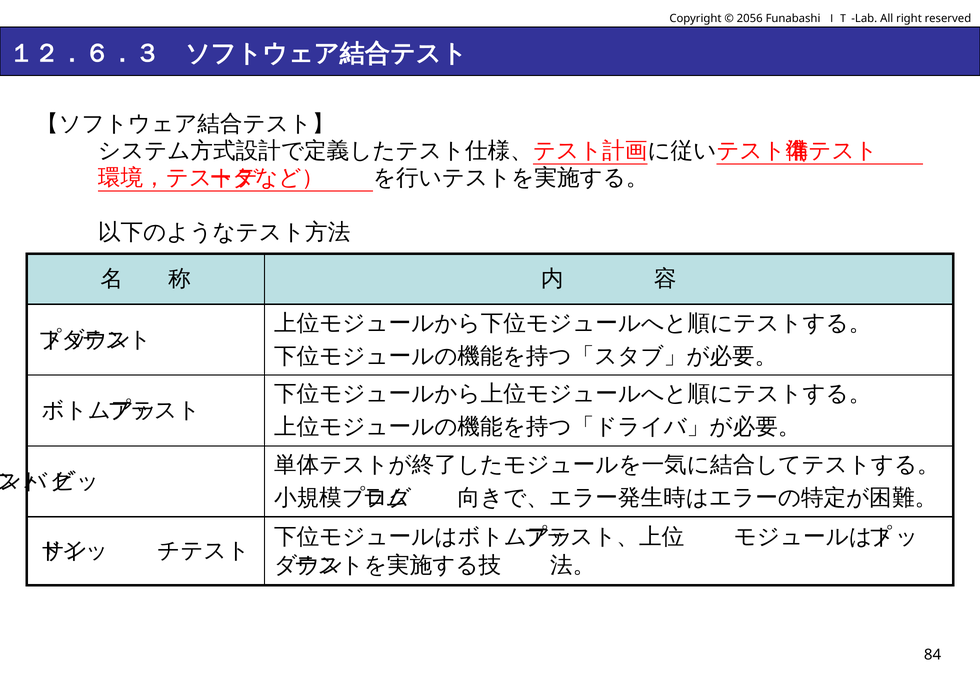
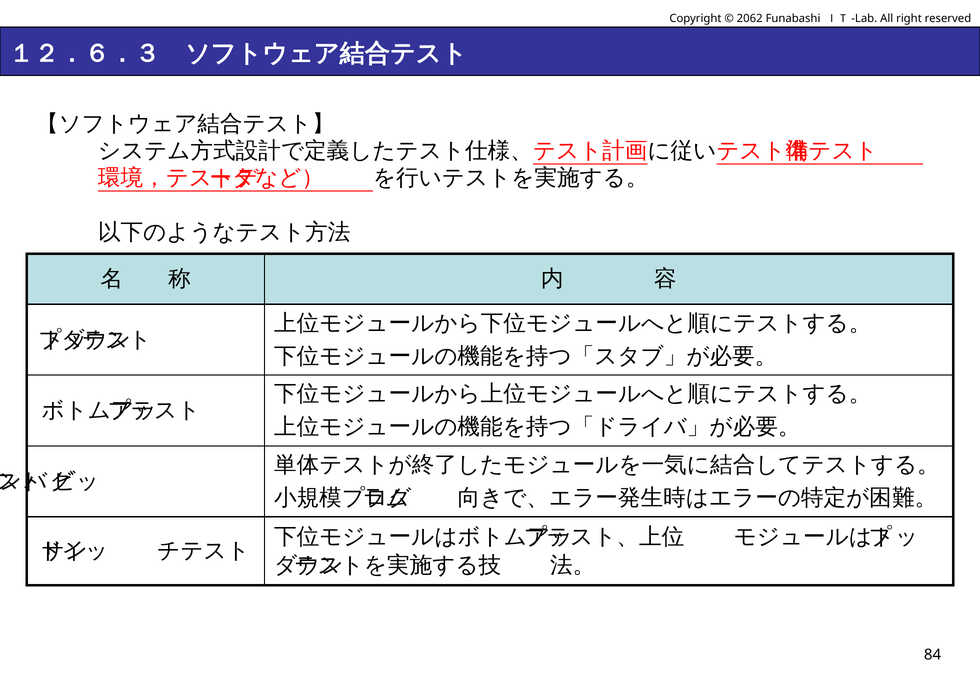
2056: 2056 -> 2062
